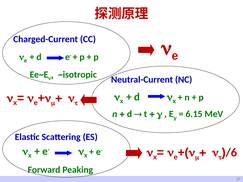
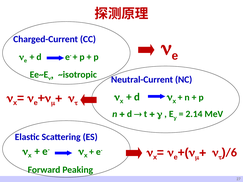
6.15: 6.15 -> 2.14
